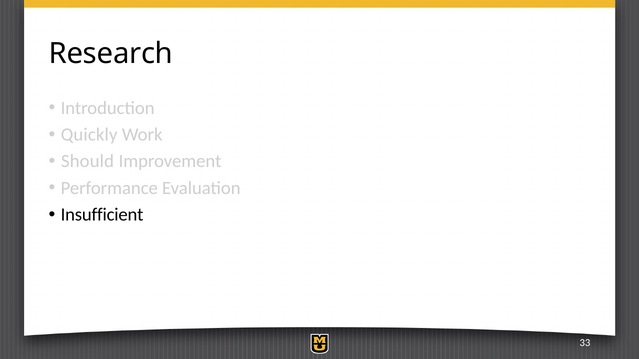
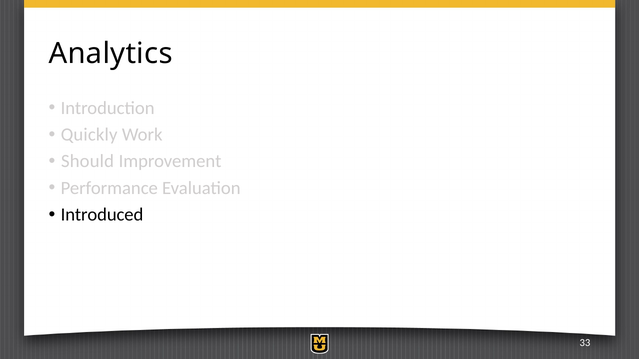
Research: Research -> Analytics
Insufficient: Insufficient -> Introduced
